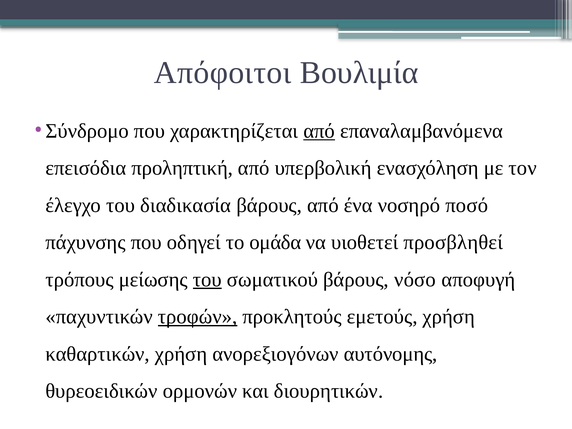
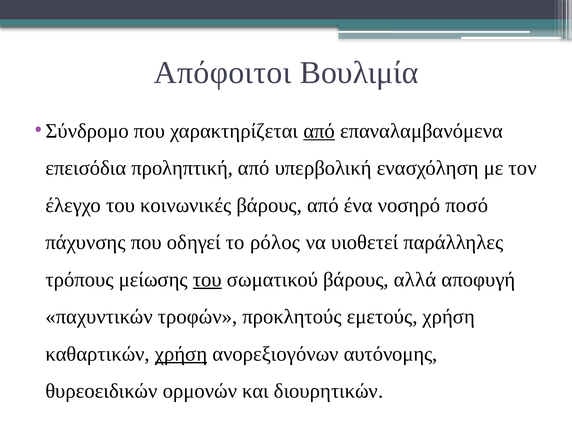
διαδικασία: διαδικασία -> κοινωνικές
ομάδα: ομάδα -> ρόλος
προσβληθεί: προσβληθεί -> παράλληλες
νόσο: νόσο -> αλλά
τροφών underline: present -> none
χρήση at (181, 354) underline: none -> present
